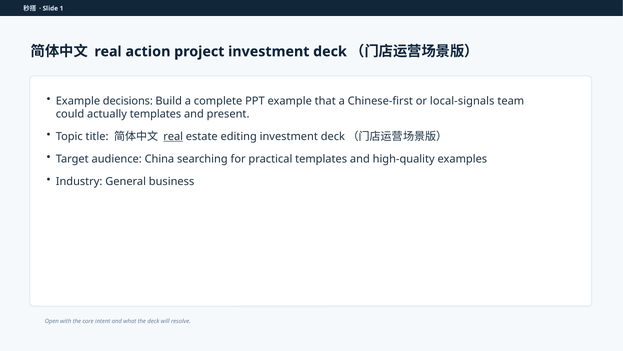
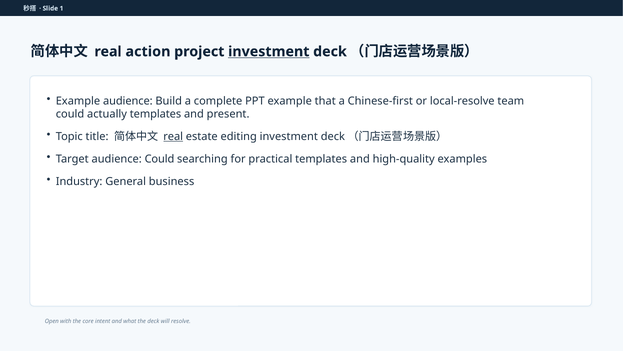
investment at (269, 51) underline: none -> present
Example decisions: decisions -> audience
local-signals: local-signals -> local-resolve
audience China: China -> Could
